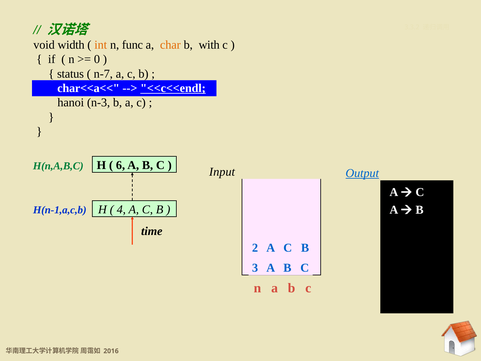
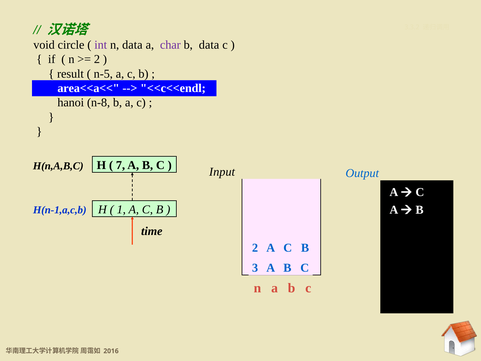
width: width -> circle
int colour: orange -> purple
n func: func -> data
char colour: orange -> purple
b with: with -> data
0 at (97, 59): 0 -> 2
status: status -> result
n-7: n-7 -> n-5
char<<a<<: char<<a<< -> area<<a<<
<<c<<endl underline: present -> none
n-3: n-3 -> n-8
6: 6 -> 7
H(n,A,B,C colour: green -> black
Output underline: present -> none
4: 4 -> 1
